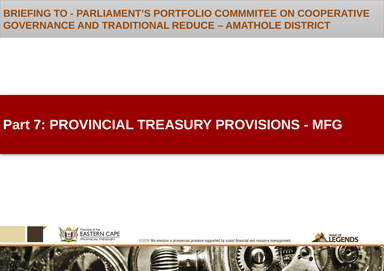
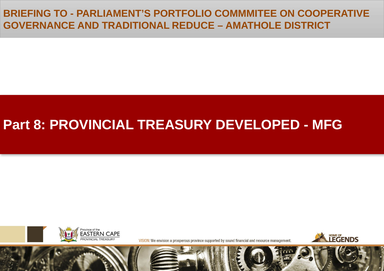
7: 7 -> 8
PROVISIONS: PROVISIONS -> DEVELOPED
